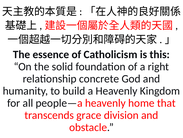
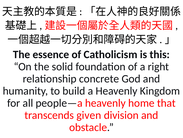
grace: grace -> given
